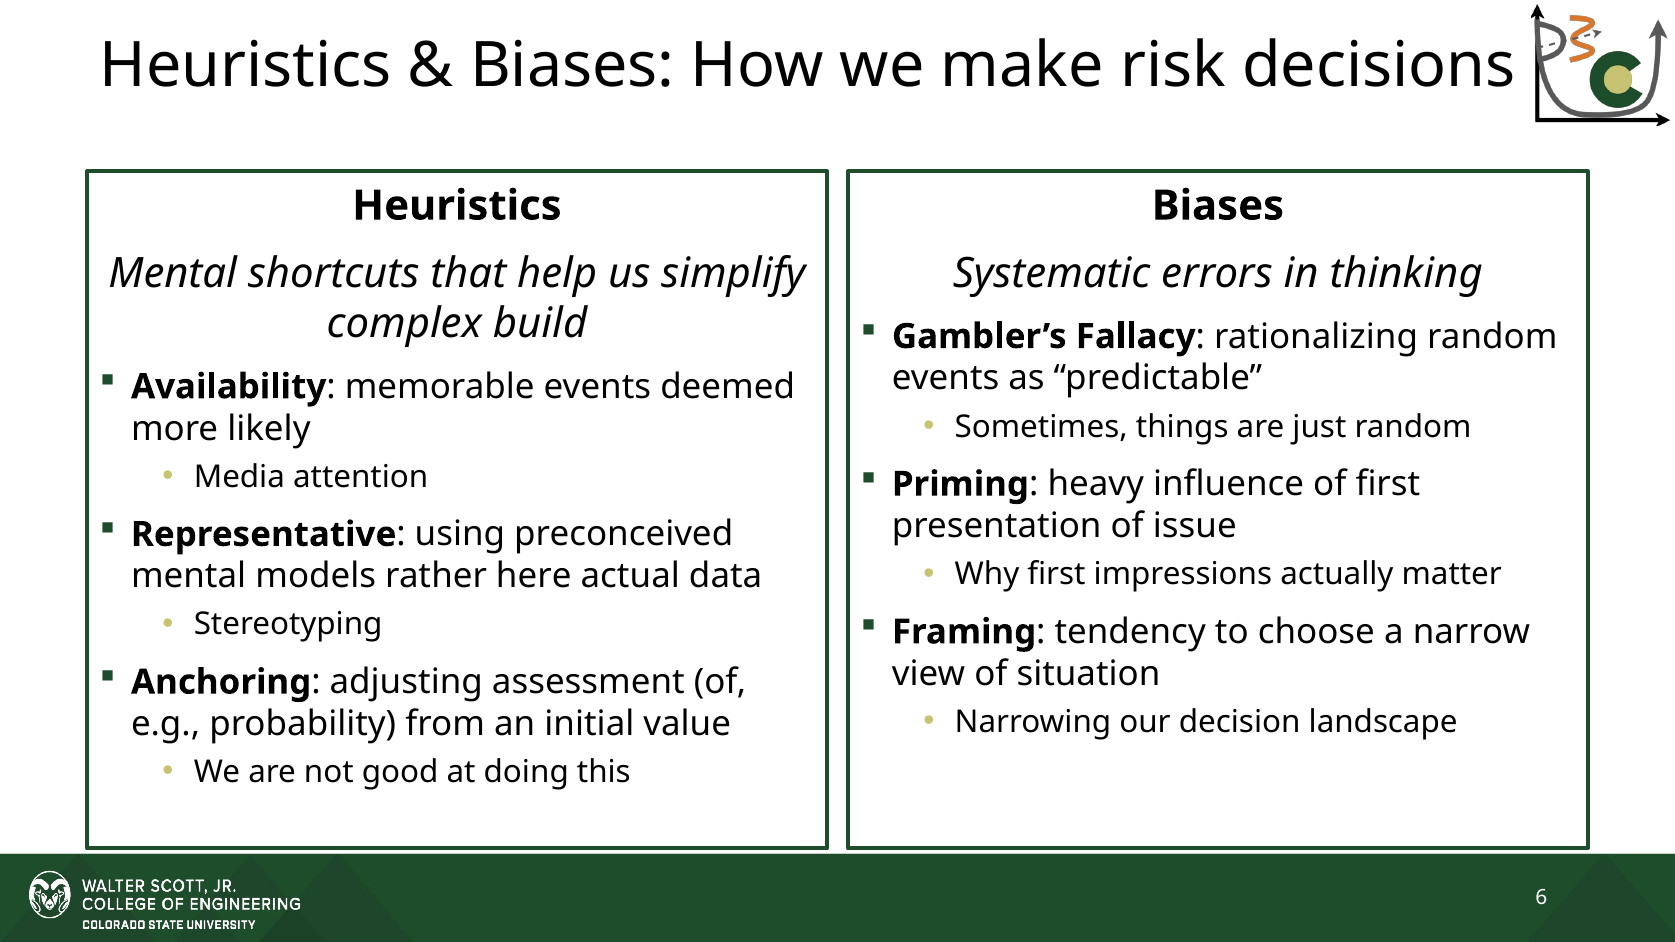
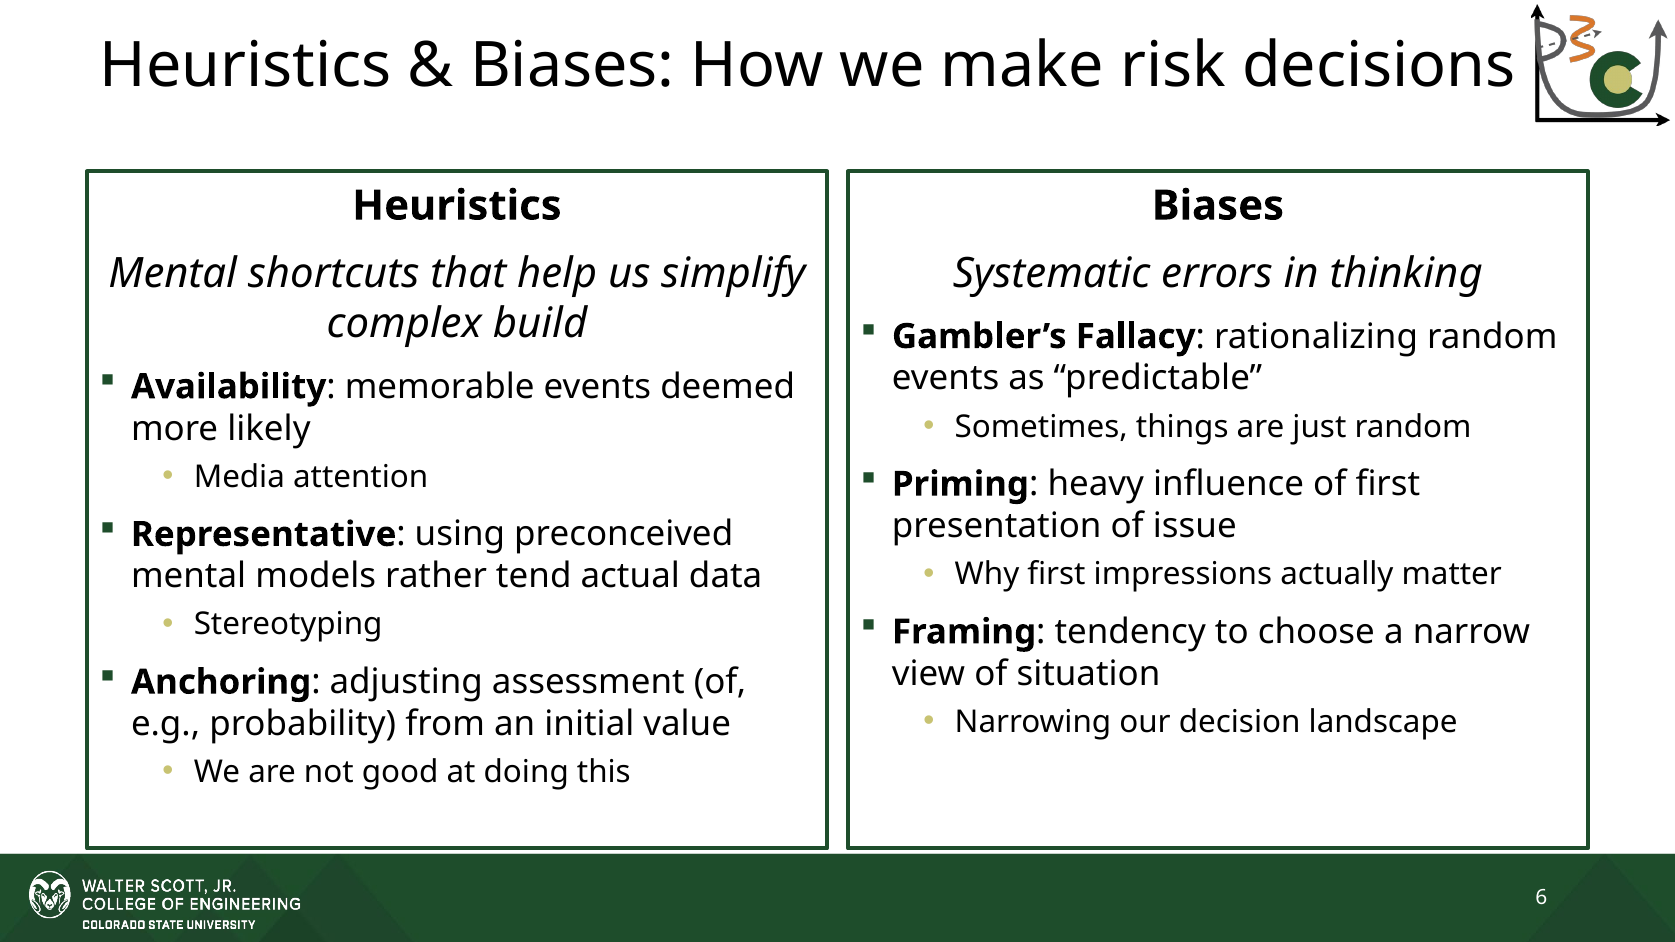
here: here -> tend
